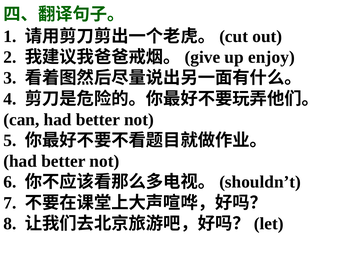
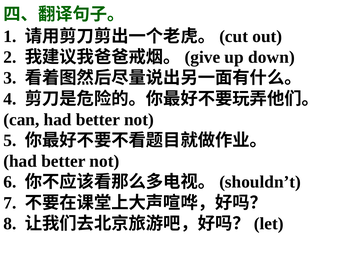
enjoy: enjoy -> down
